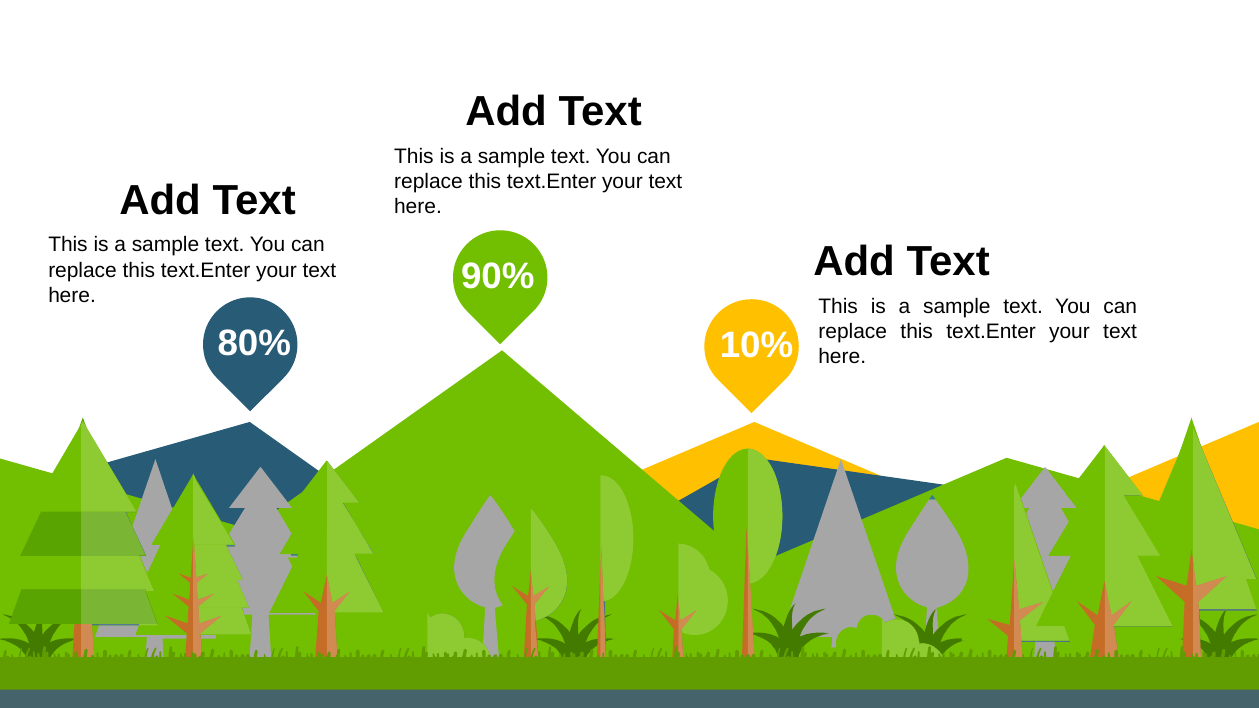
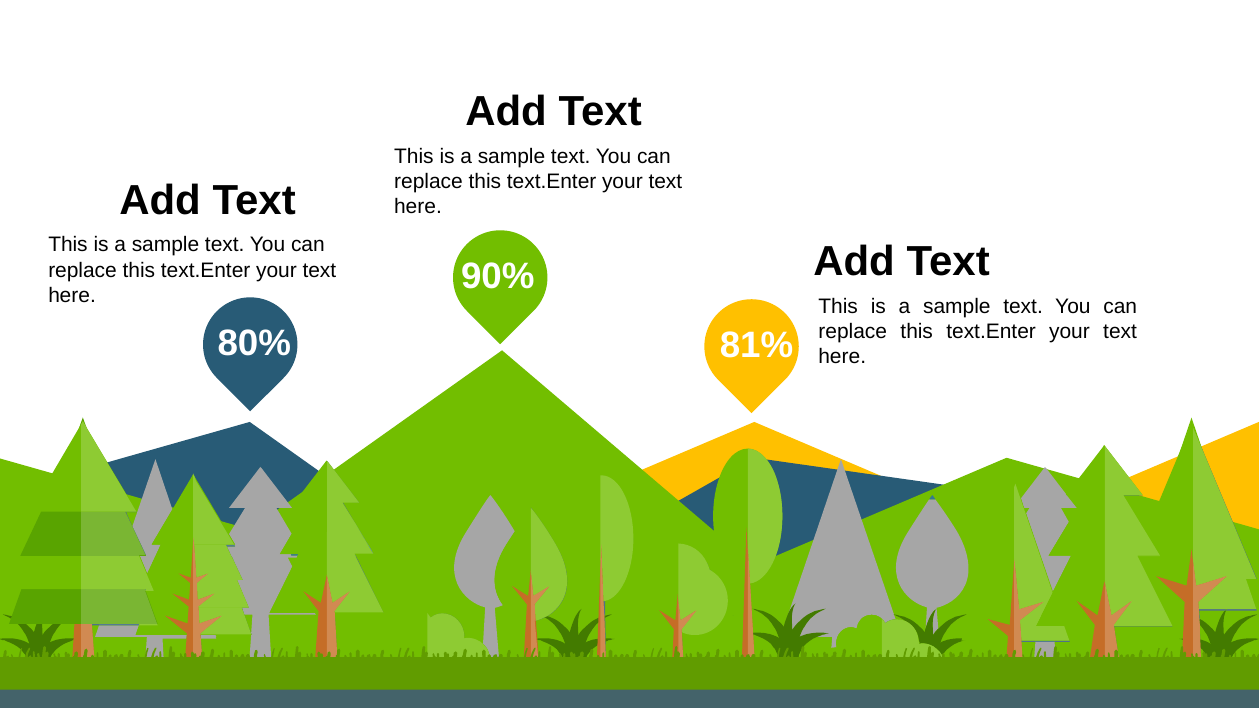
10%: 10% -> 81%
